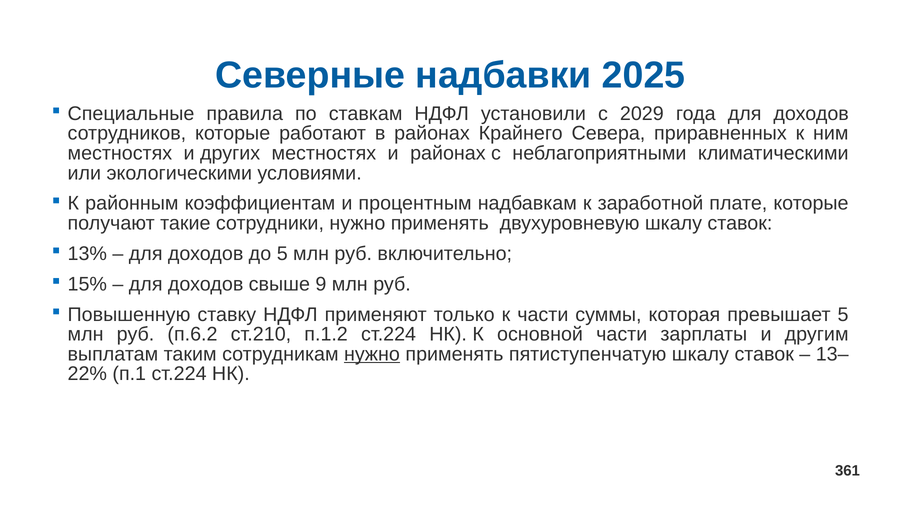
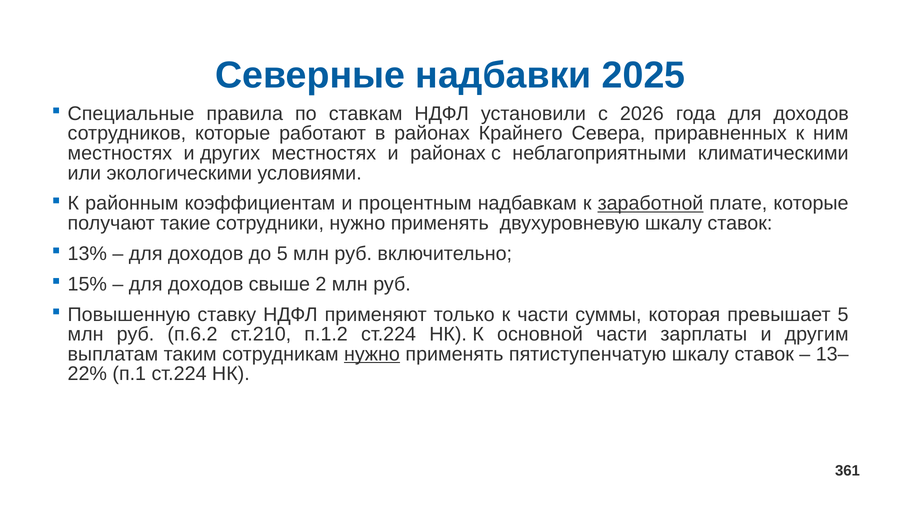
2029: 2029 -> 2026
заработной underline: none -> present
9: 9 -> 2
